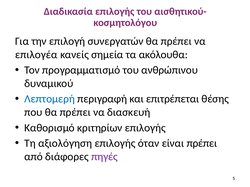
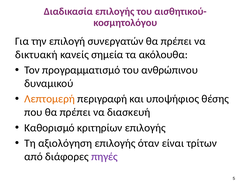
επιλογέα: επιλογέα -> δικτυακή
Λεπτομερή colour: blue -> orange
επιτρέπεται: επιτρέπεται -> υποψήφιος
είναι πρέπει: πρέπει -> τρίτων
